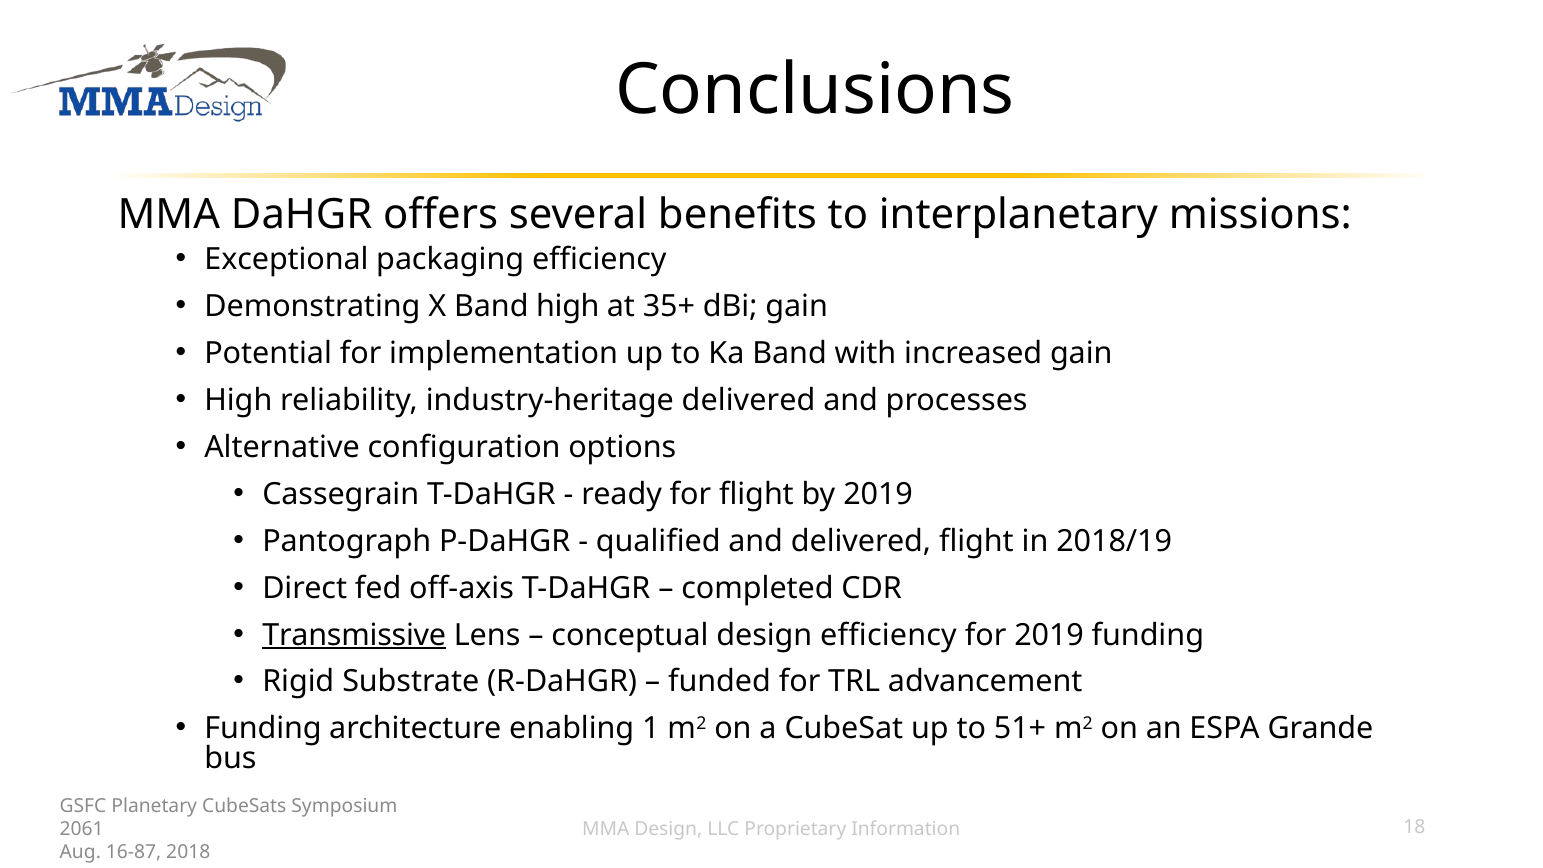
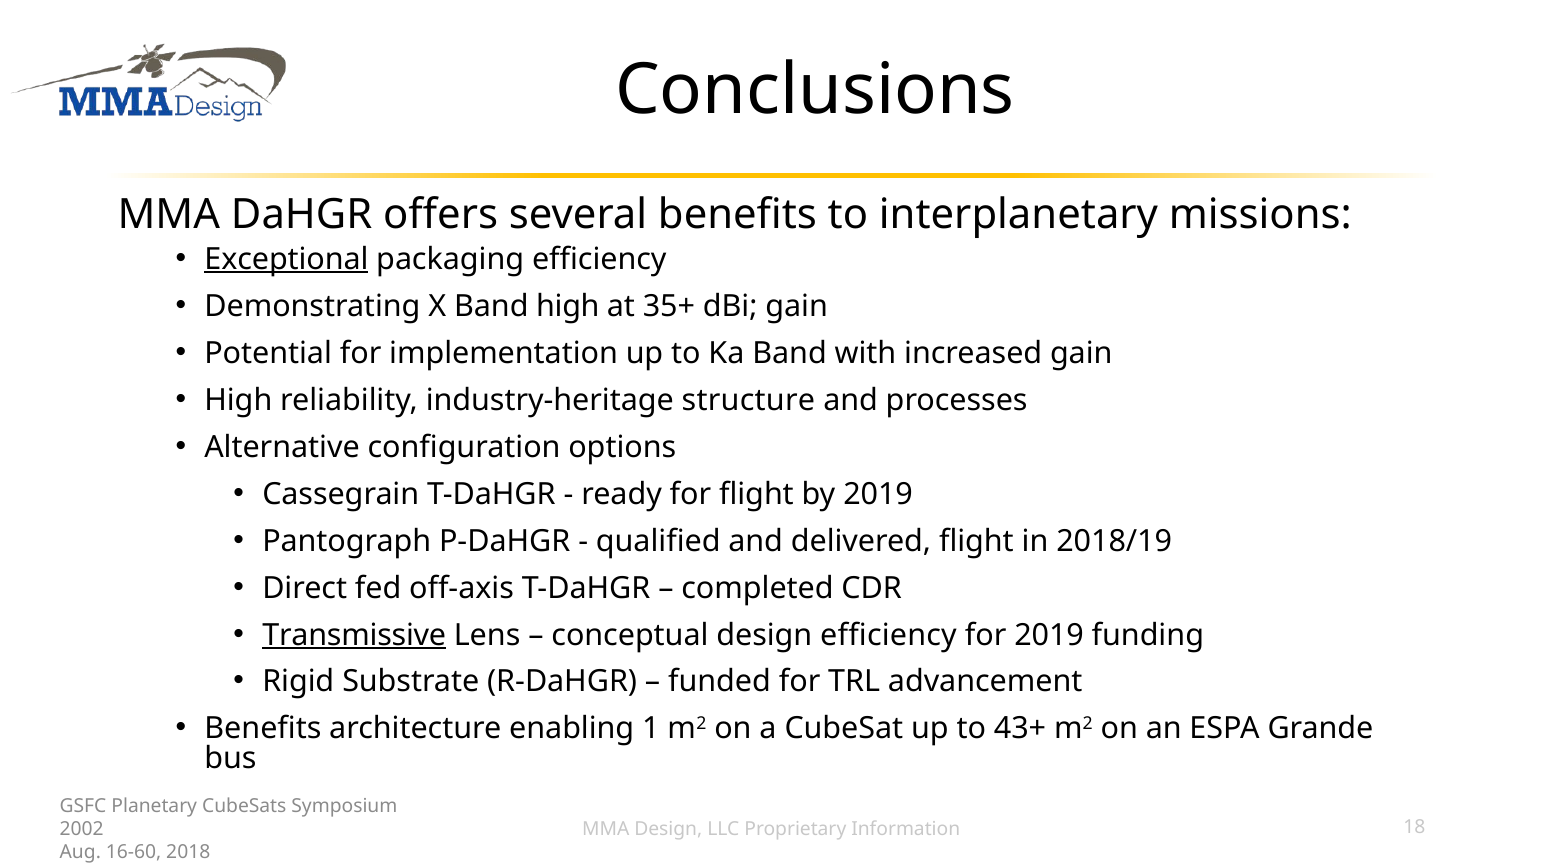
Exceptional underline: none -> present
industry-heritage delivered: delivered -> structure
Funding at (263, 729): Funding -> Benefits
51+: 51+ -> 43+
2061: 2061 -> 2002
16-87: 16-87 -> 16-60
